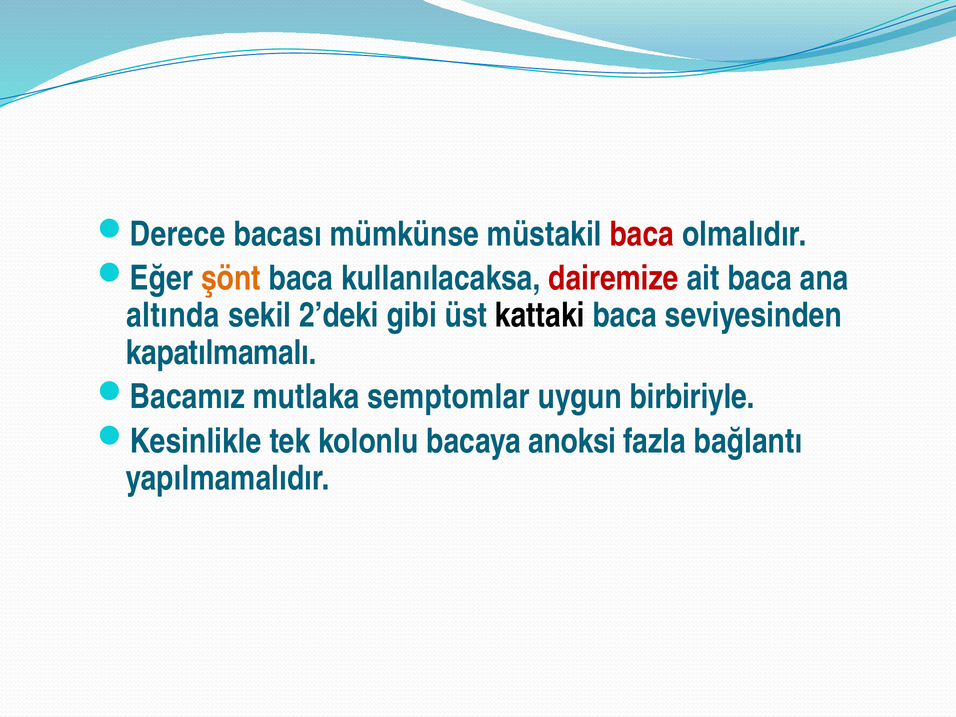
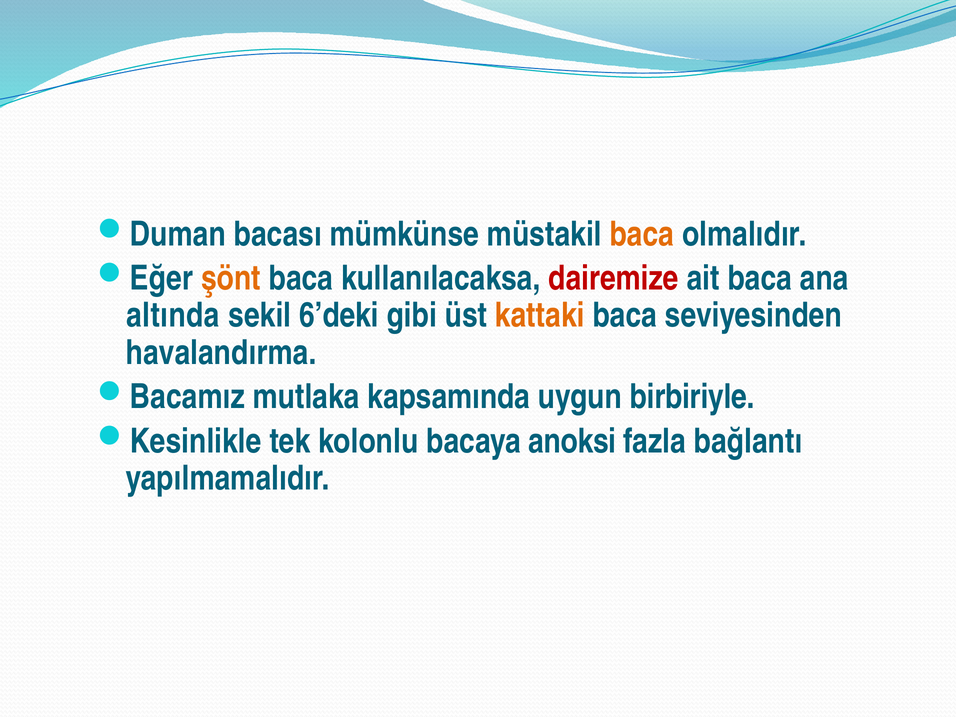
Derece: Derece -> Duman
baca at (642, 234) colour: red -> orange
2’deki: 2’deki -> 6’deki
kattaki colour: black -> orange
kapatılmamalı: kapatılmamalı -> havalandırma
semptomlar: semptomlar -> kapsamında
